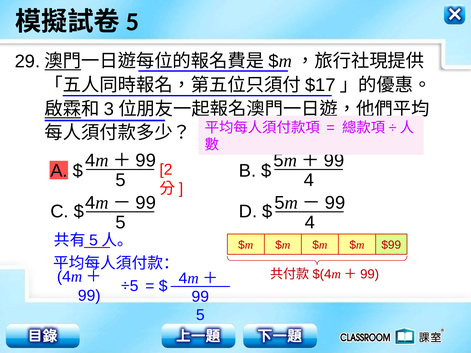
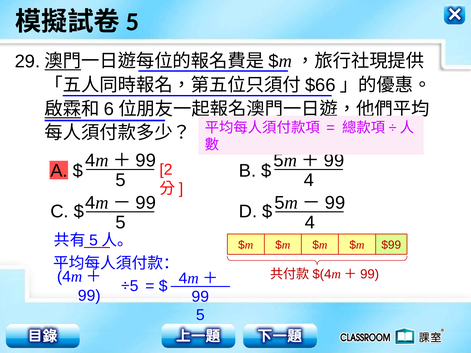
$17: $17 -> $66
3: 3 -> 6
